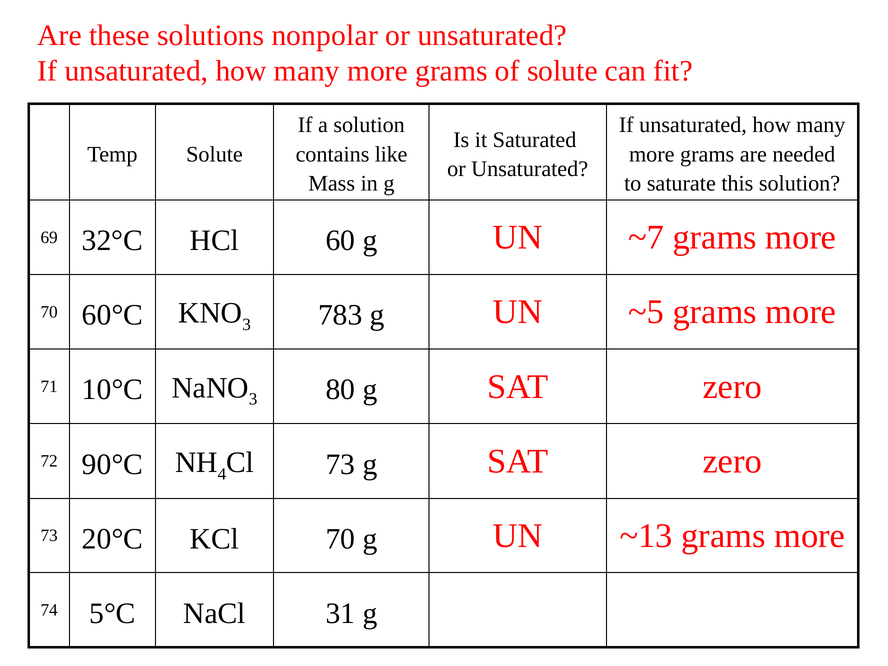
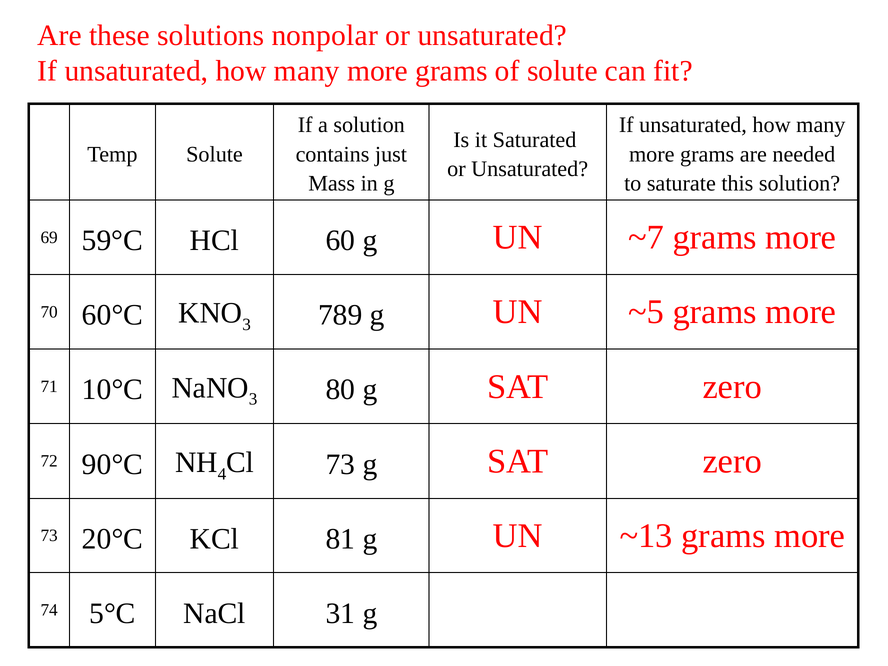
like: like -> just
32°C: 32°C -> 59°C
783: 783 -> 789
KCl 70: 70 -> 81
